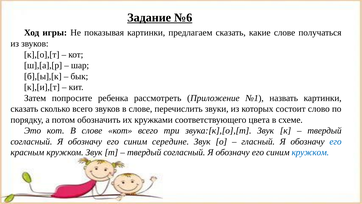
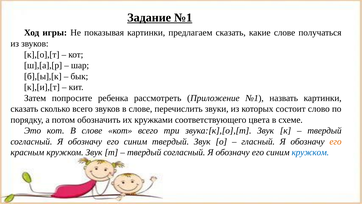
Задание №6: №6 -> №1
синим середине: середине -> твердый
его at (335, 141) colour: blue -> orange
